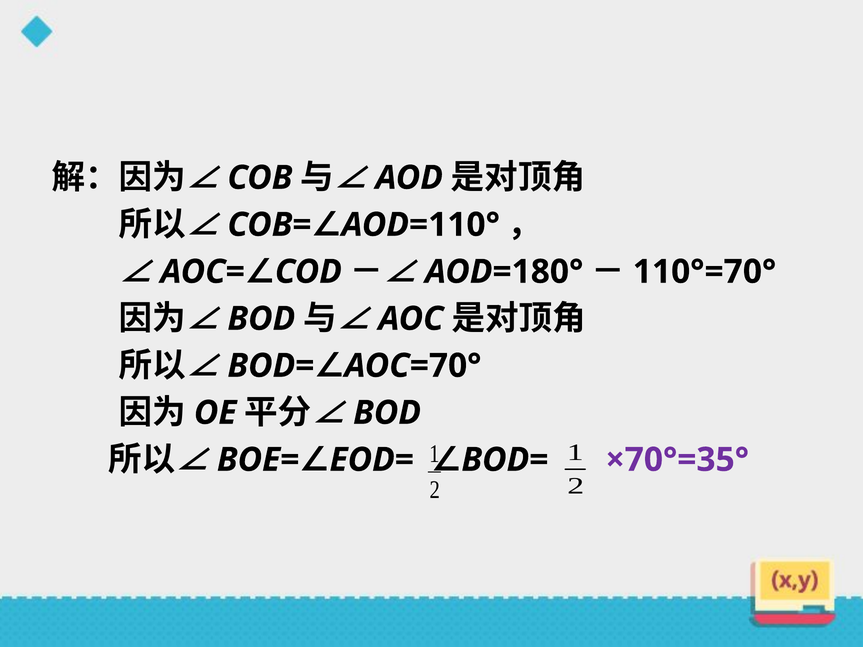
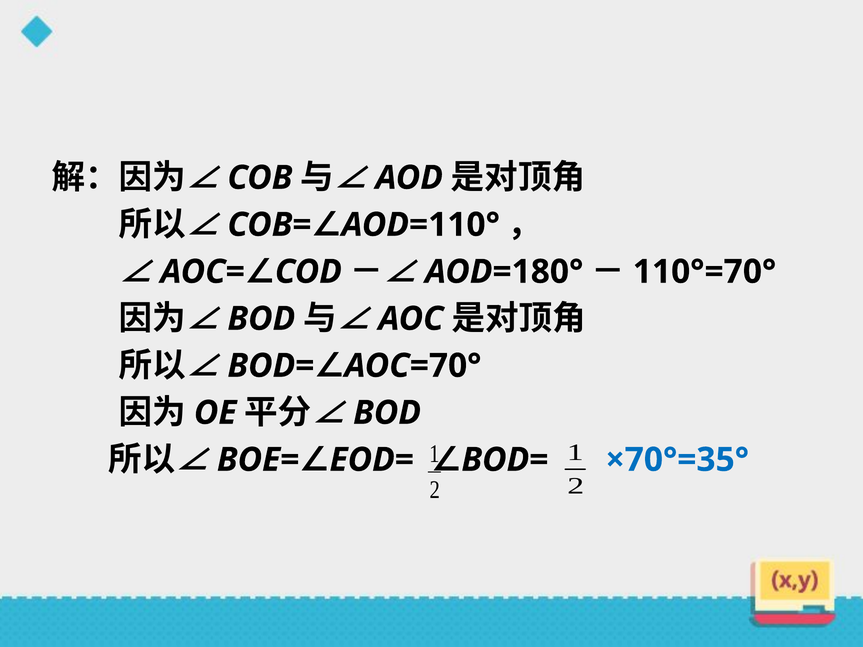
×70°=35° colour: purple -> blue
